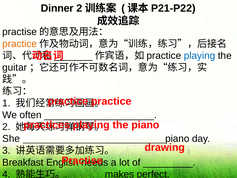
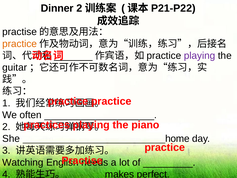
playing at (200, 56) colour: blue -> purple
She piano: piano -> home
drawing at (165, 147): drawing -> practice
Breakfast: Breakfast -> Watching
